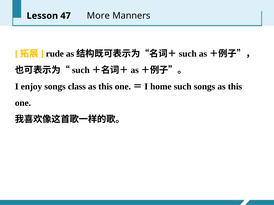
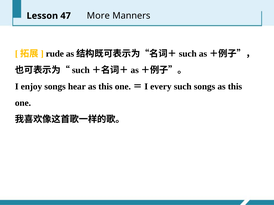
class: class -> hear
home: home -> every
